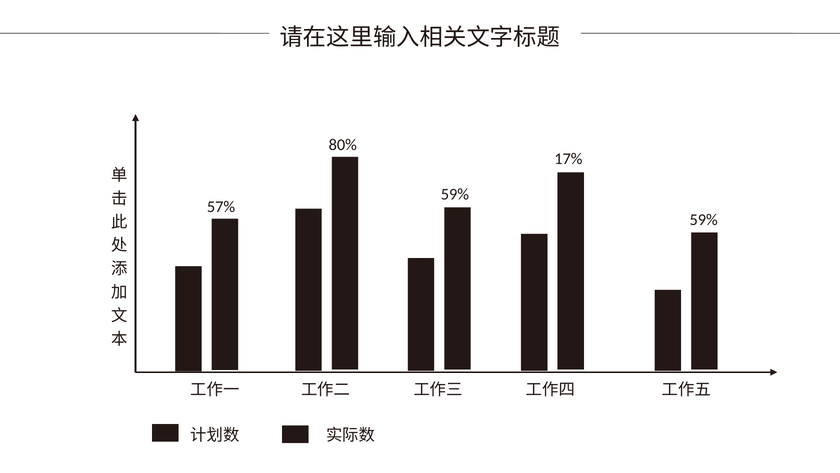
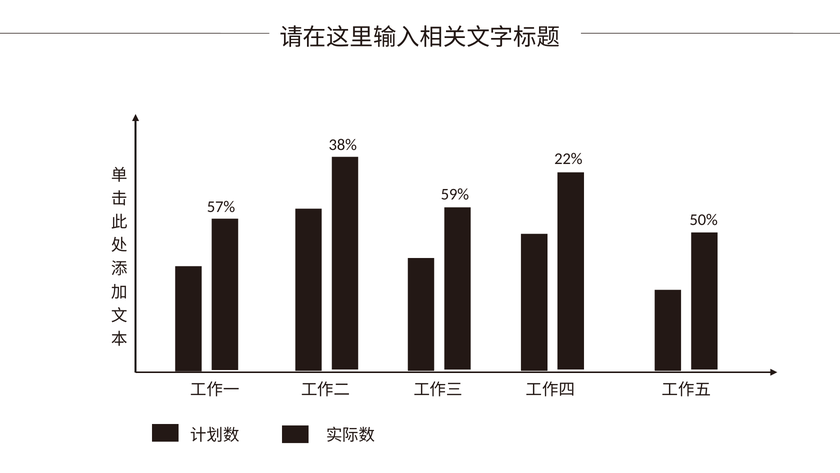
80%: 80% -> 38%
17%: 17% -> 22%
59% at (704, 220): 59% -> 50%
